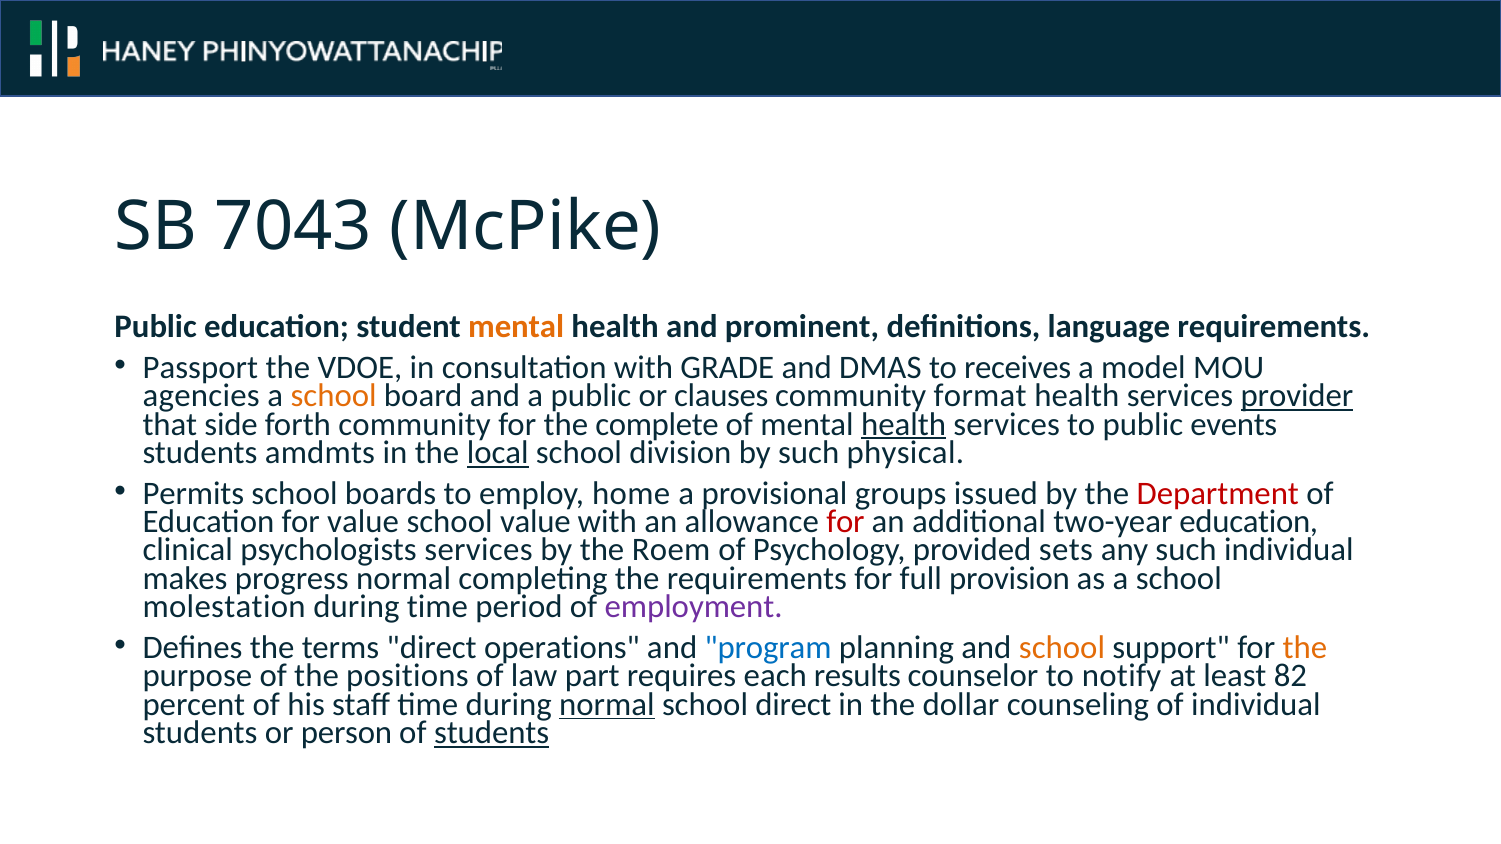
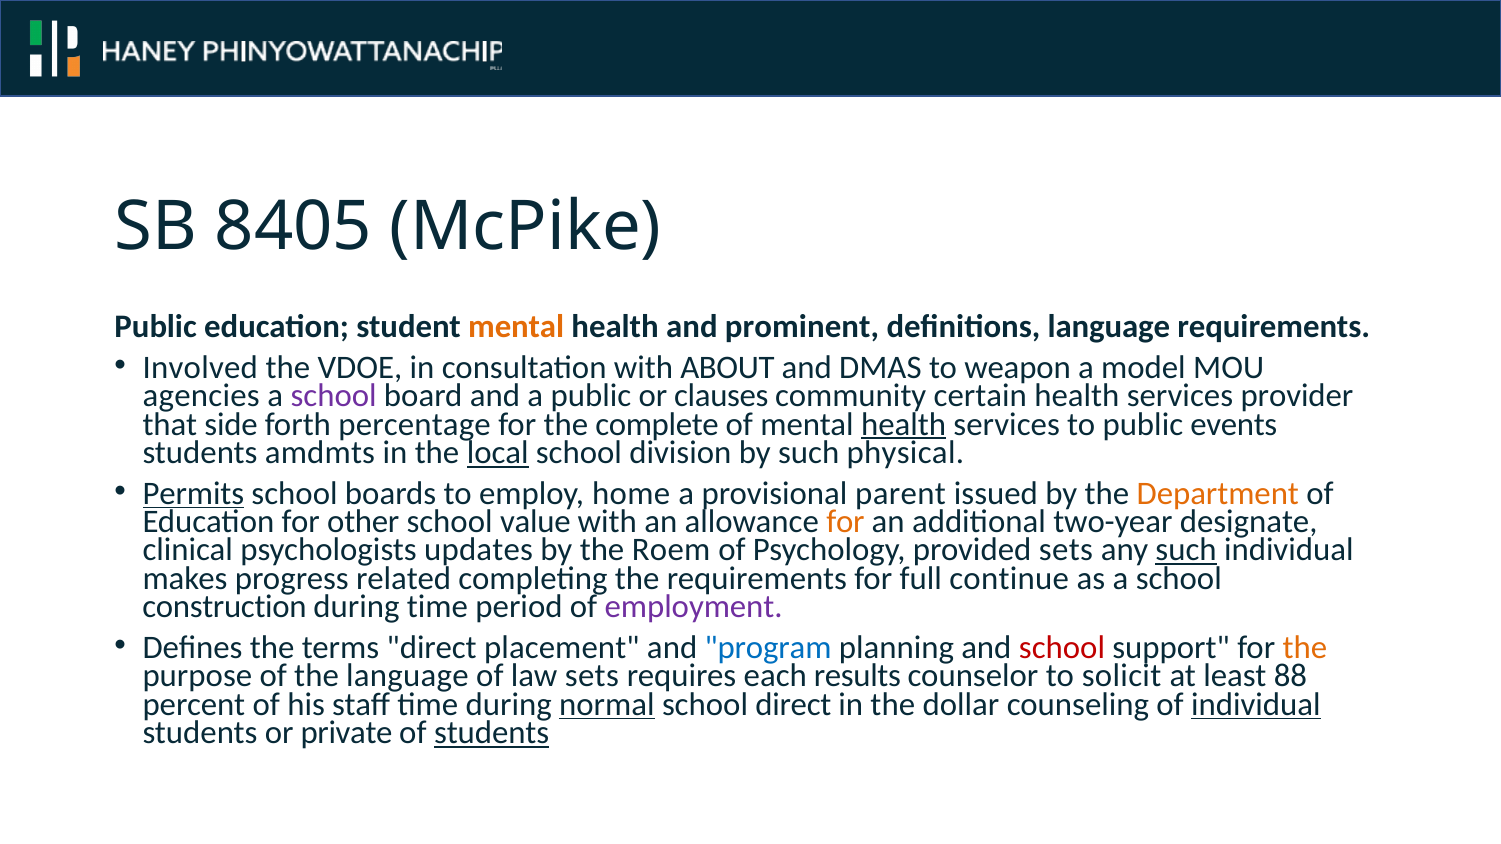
7043: 7043 -> 8405
Passport: Passport -> Involved
GRADE: GRADE -> ABOUT
receives: receives -> weapon
school at (334, 396) colour: orange -> purple
format: format -> certain
provider underline: present -> none
forth community: community -> percentage
Permits underline: none -> present
groups: groups -> parent
Department colour: red -> orange
for value: value -> other
for at (845, 522) colour: red -> orange
two-year education: education -> designate
psychologists services: services -> updates
such at (1186, 550) underline: none -> present
progress normal: normal -> related
provision: provision -> continue
molestation: molestation -> construction
operations: operations -> placement
school at (1062, 648) colour: orange -> red
the positions: positions -> language
law part: part -> sets
notify: notify -> solicit
82: 82 -> 88
individual at (1256, 705) underline: none -> present
person: person -> private
